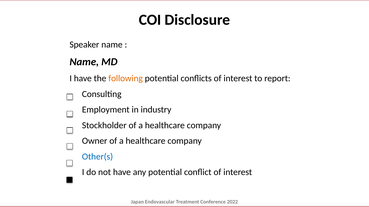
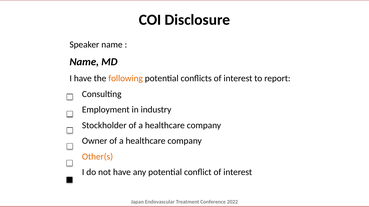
Other(s colour: blue -> orange
